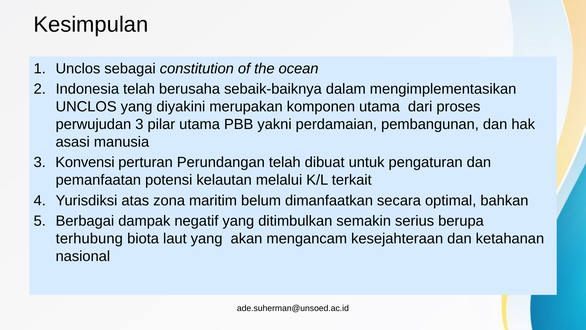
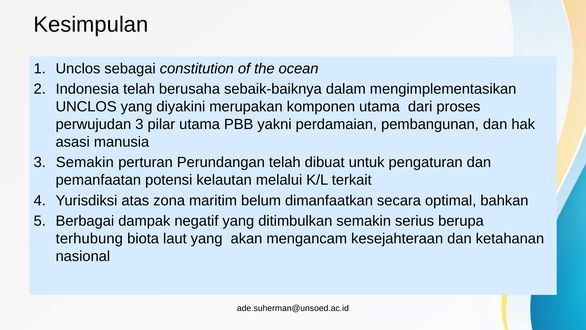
3 Konvensi: Konvensi -> Semakin
